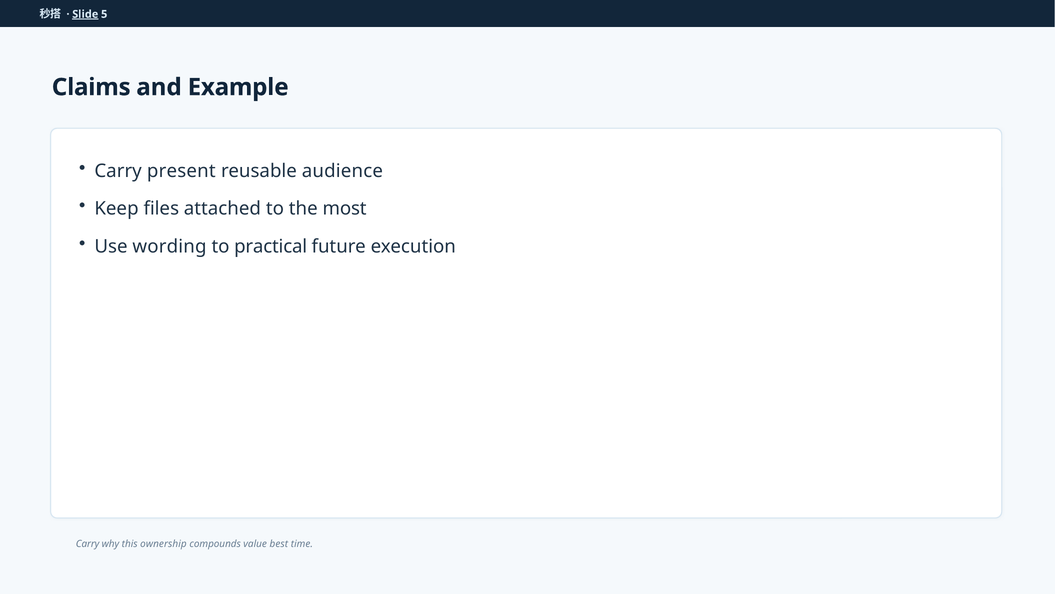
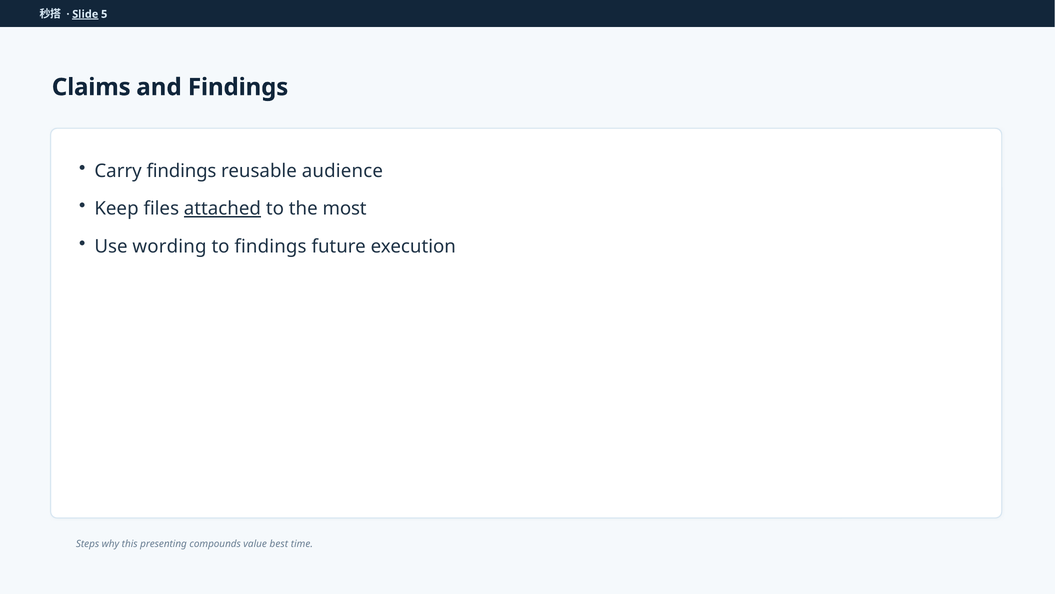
and Example: Example -> Findings
Carry present: present -> findings
attached underline: none -> present
to practical: practical -> findings
Carry at (88, 543): Carry -> Steps
ownership: ownership -> presenting
